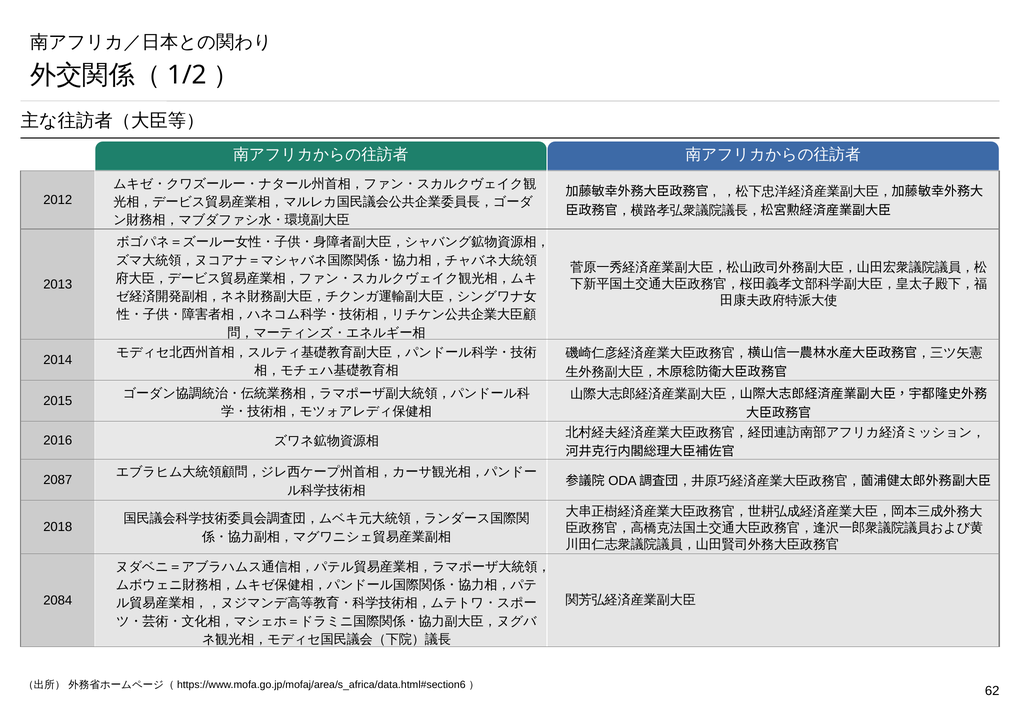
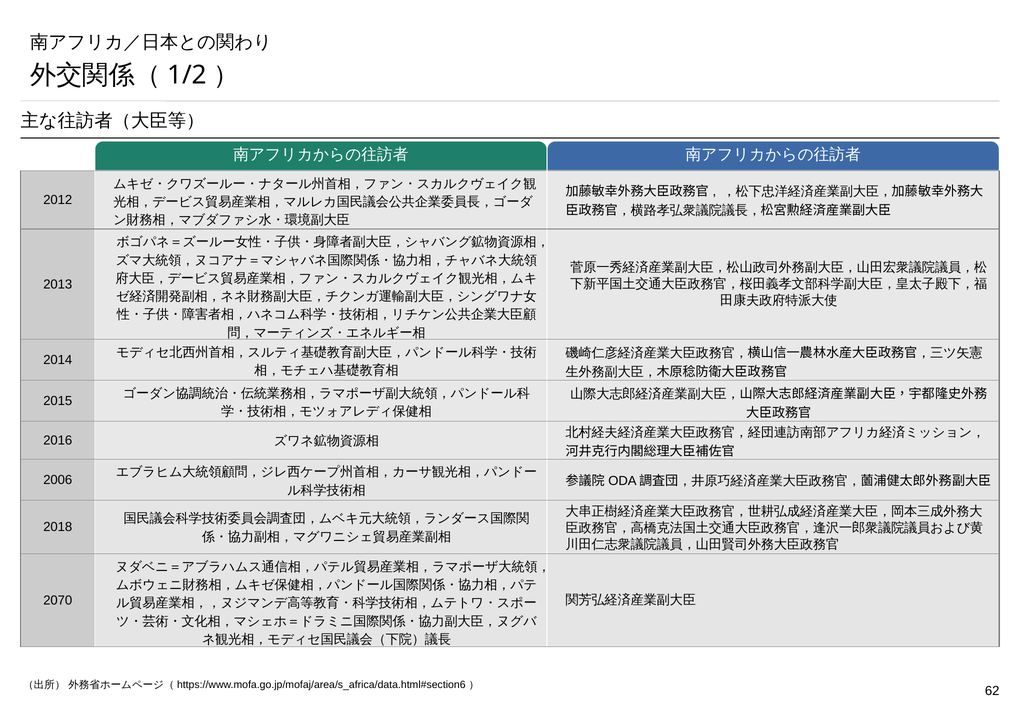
2087: 2087 -> 2006
2084: 2084 -> 2070
